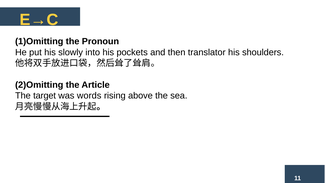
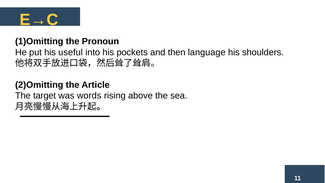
slowly: slowly -> useful
translator: translator -> language
